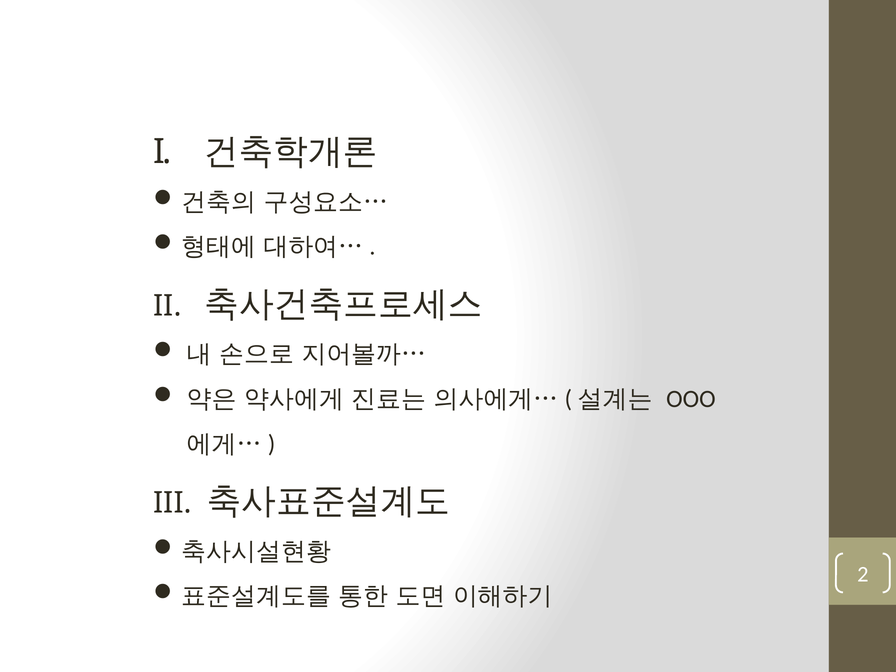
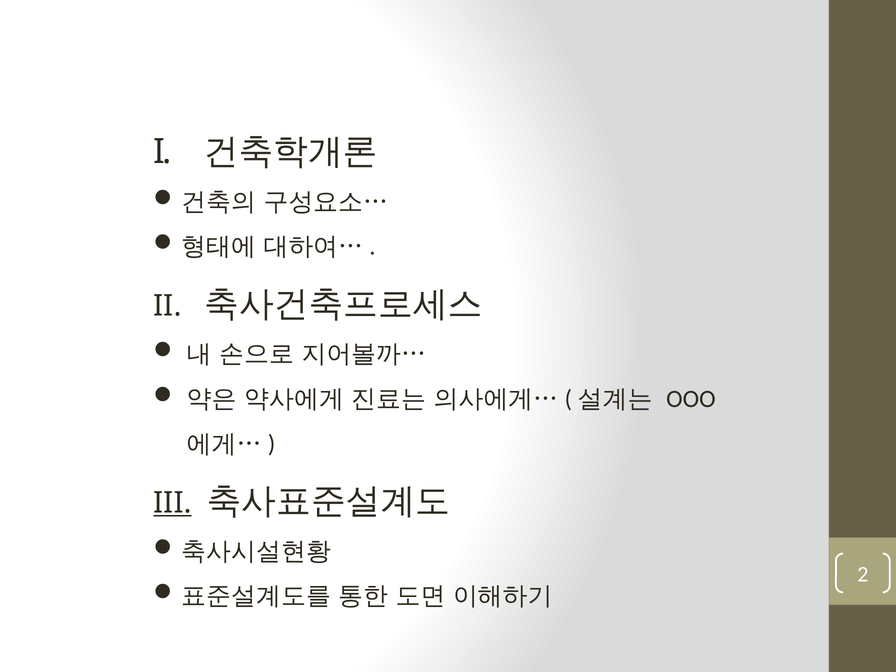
III underline: none -> present
